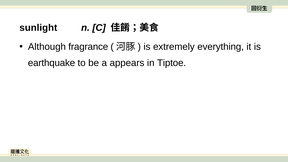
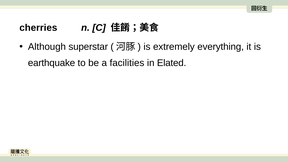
sunlight: sunlight -> cherries
fragrance: fragrance -> superstar
appears: appears -> facilities
Tiptoe: Tiptoe -> Elated
